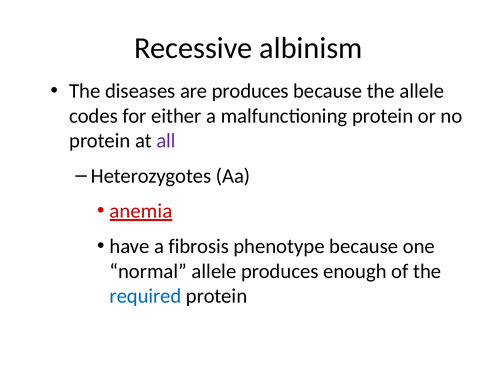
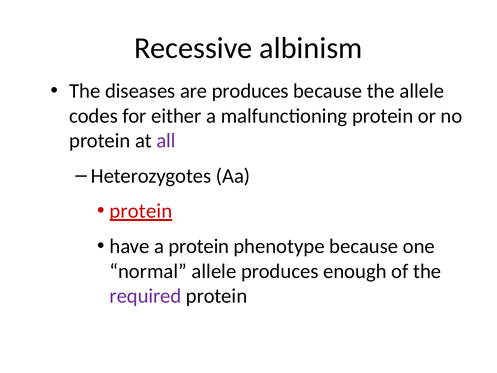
anemia at (141, 211): anemia -> protein
a fibrosis: fibrosis -> protein
required colour: blue -> purple
